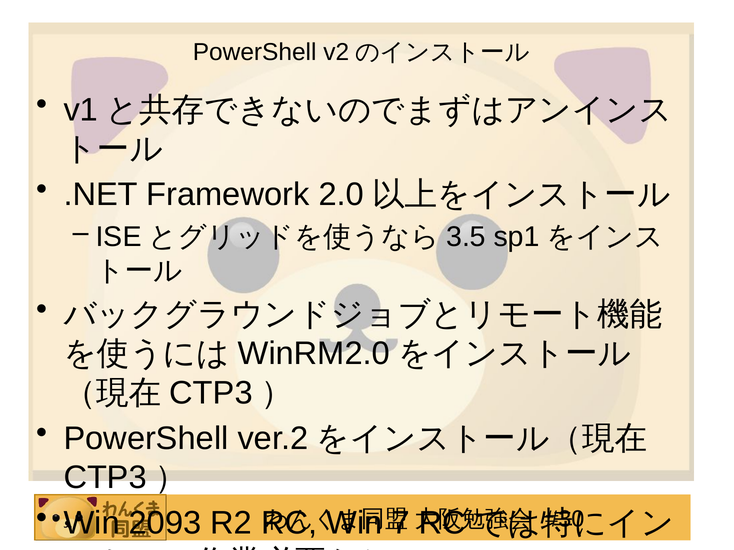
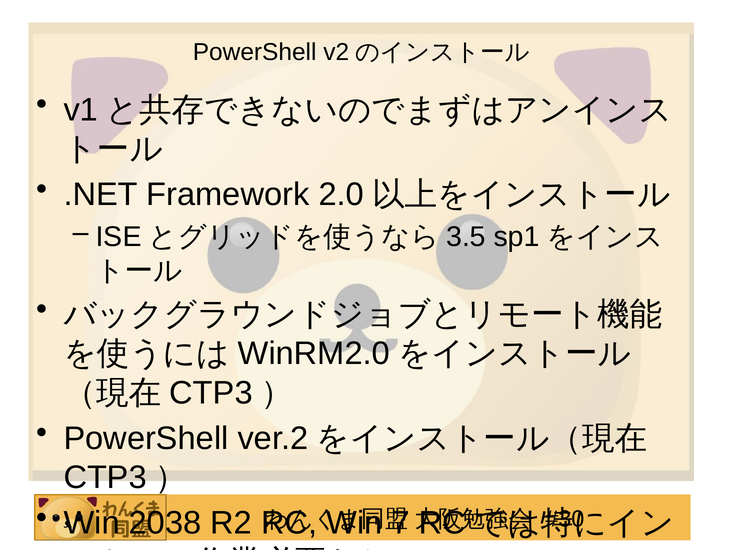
2093: 2093 -> 2038
